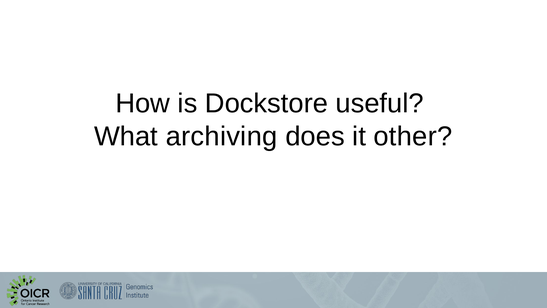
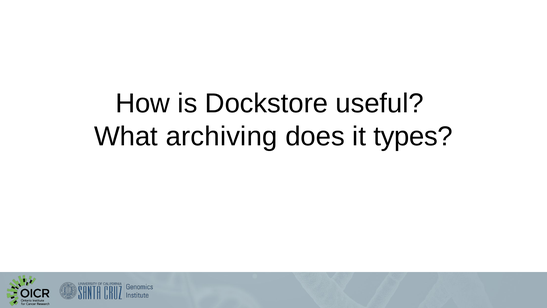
other: other -> types
